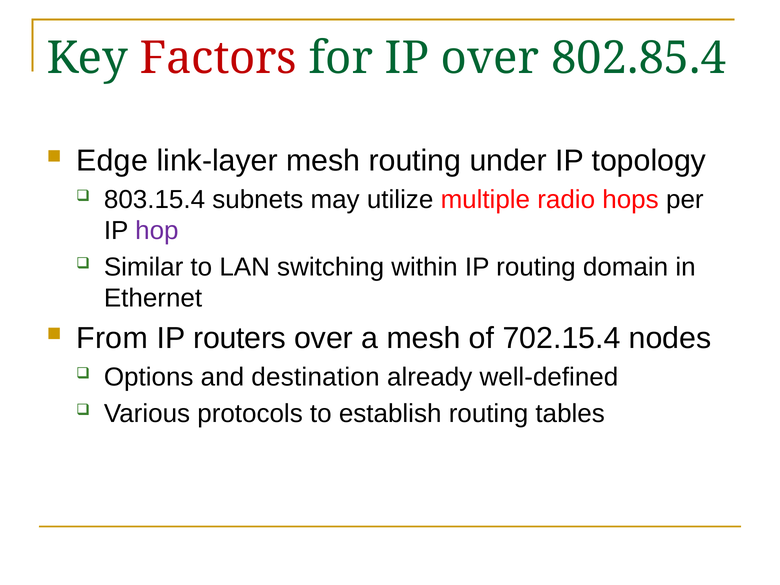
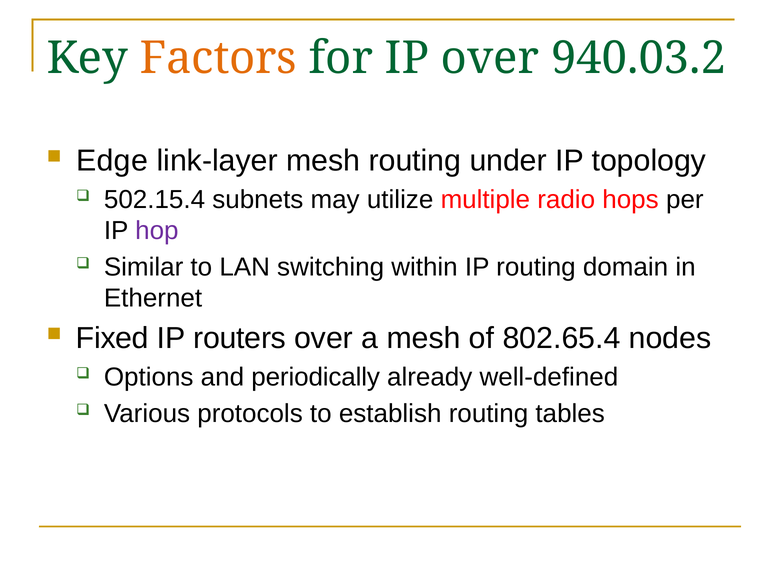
Factors colour: red -> orange
802.85.4: 802.85.4 -> 940.03.2
803.15.4: 803.15.4 -> 502.15.4
From: From -> Fixed
702.15.4: 702.15.4 -> 802.65.4
destination: destination -> periodically
